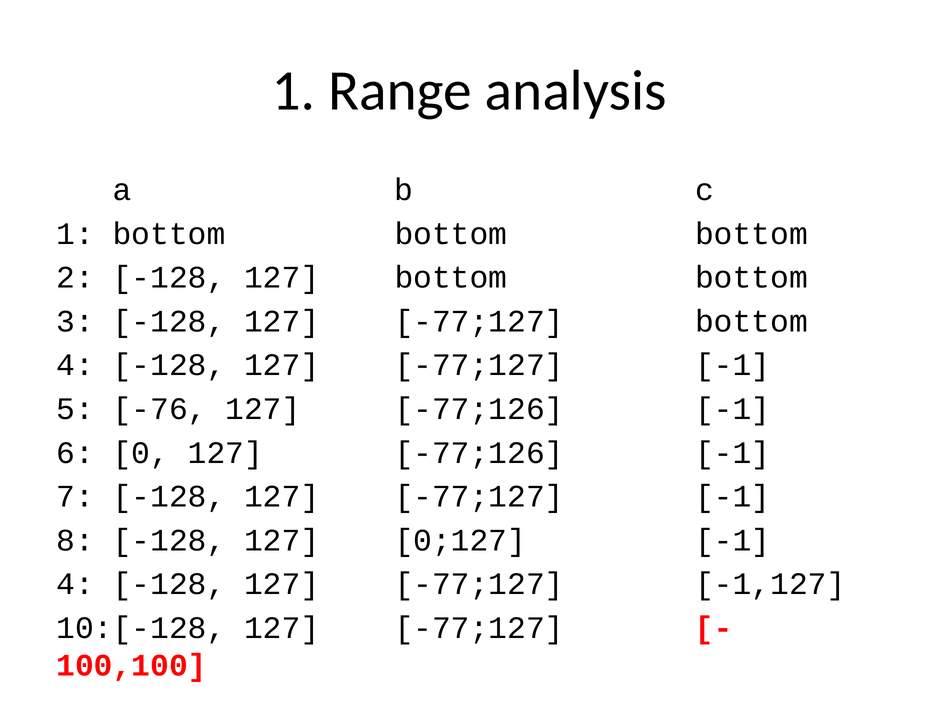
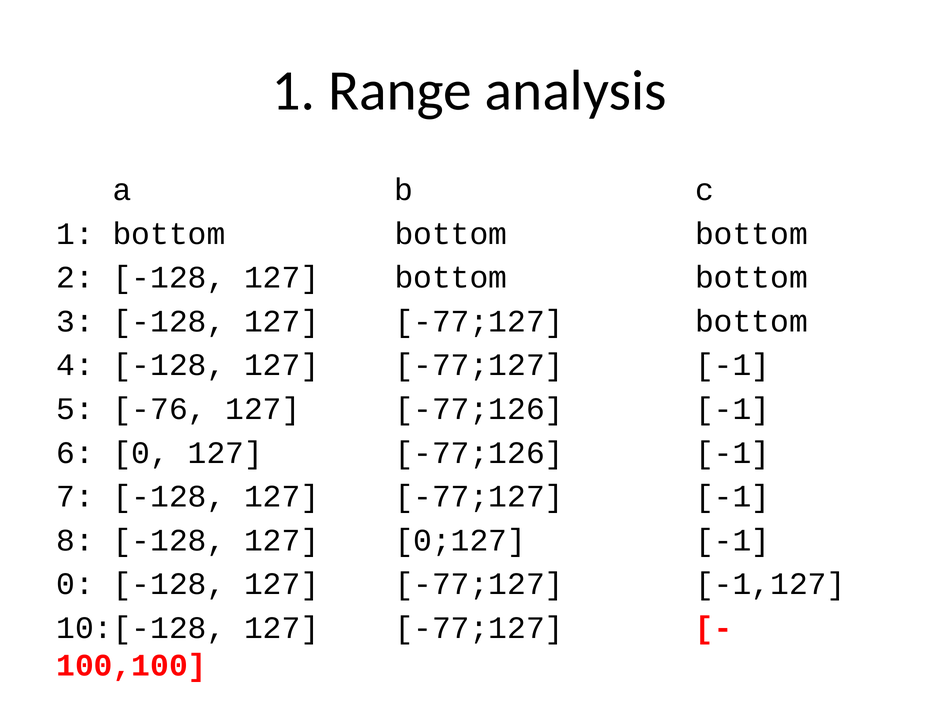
4 at (75, 584): 4 -> 0
